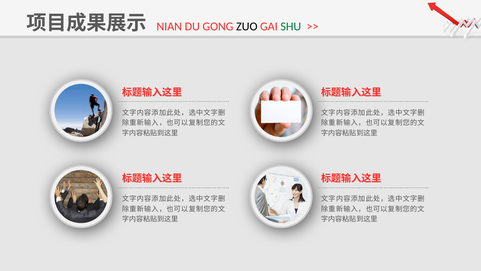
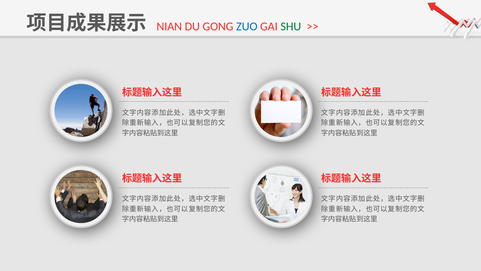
ZUO colour: black -> blue
